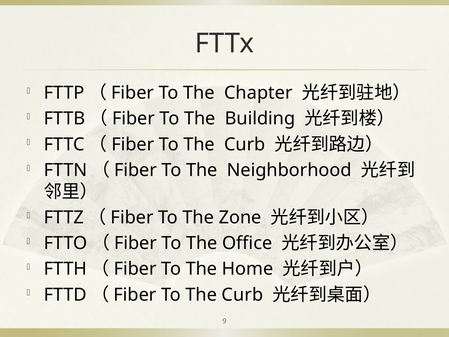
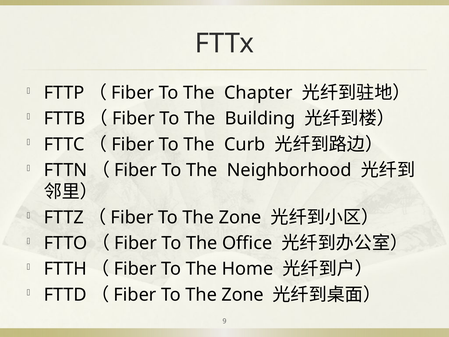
Curb at (242, 295): Curb -> Zone
